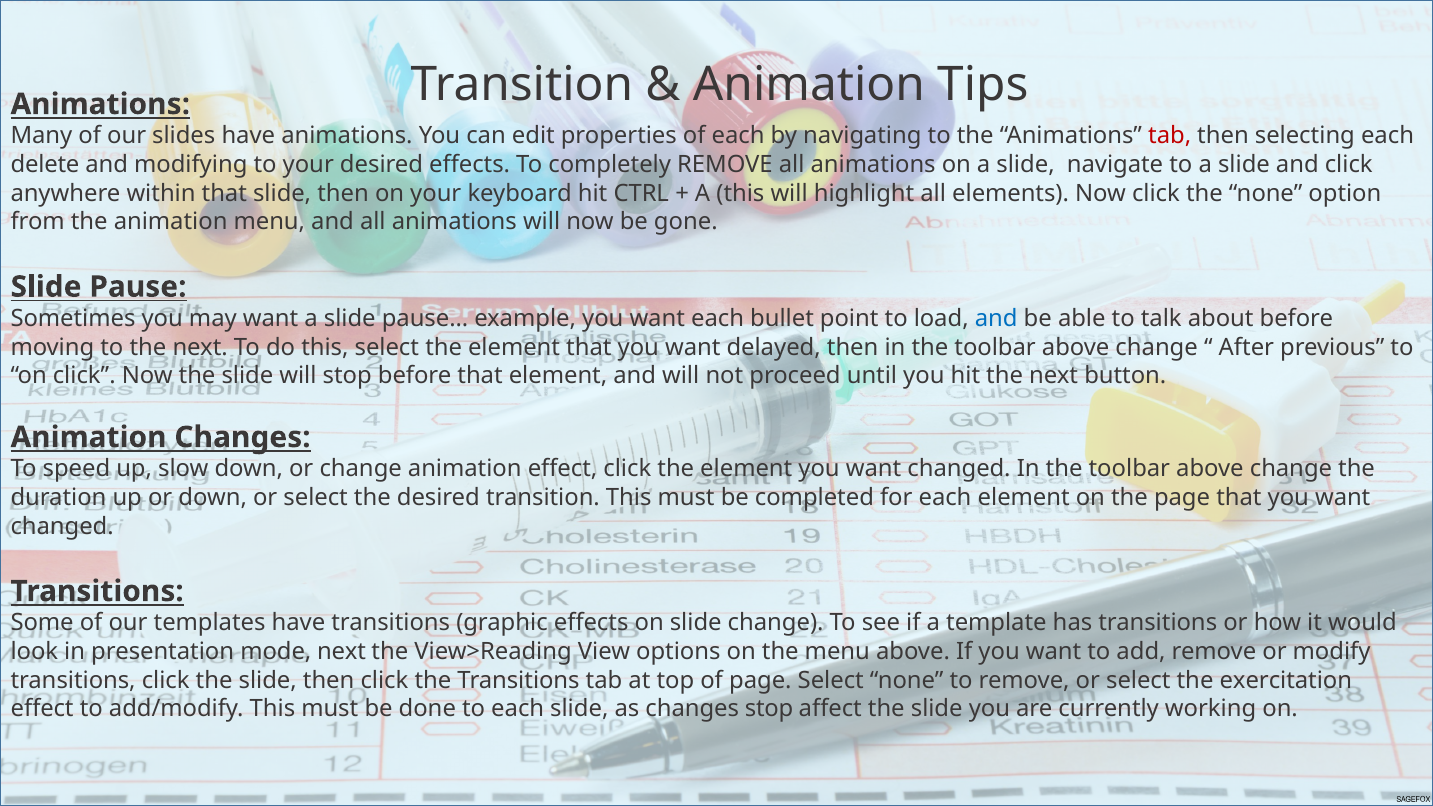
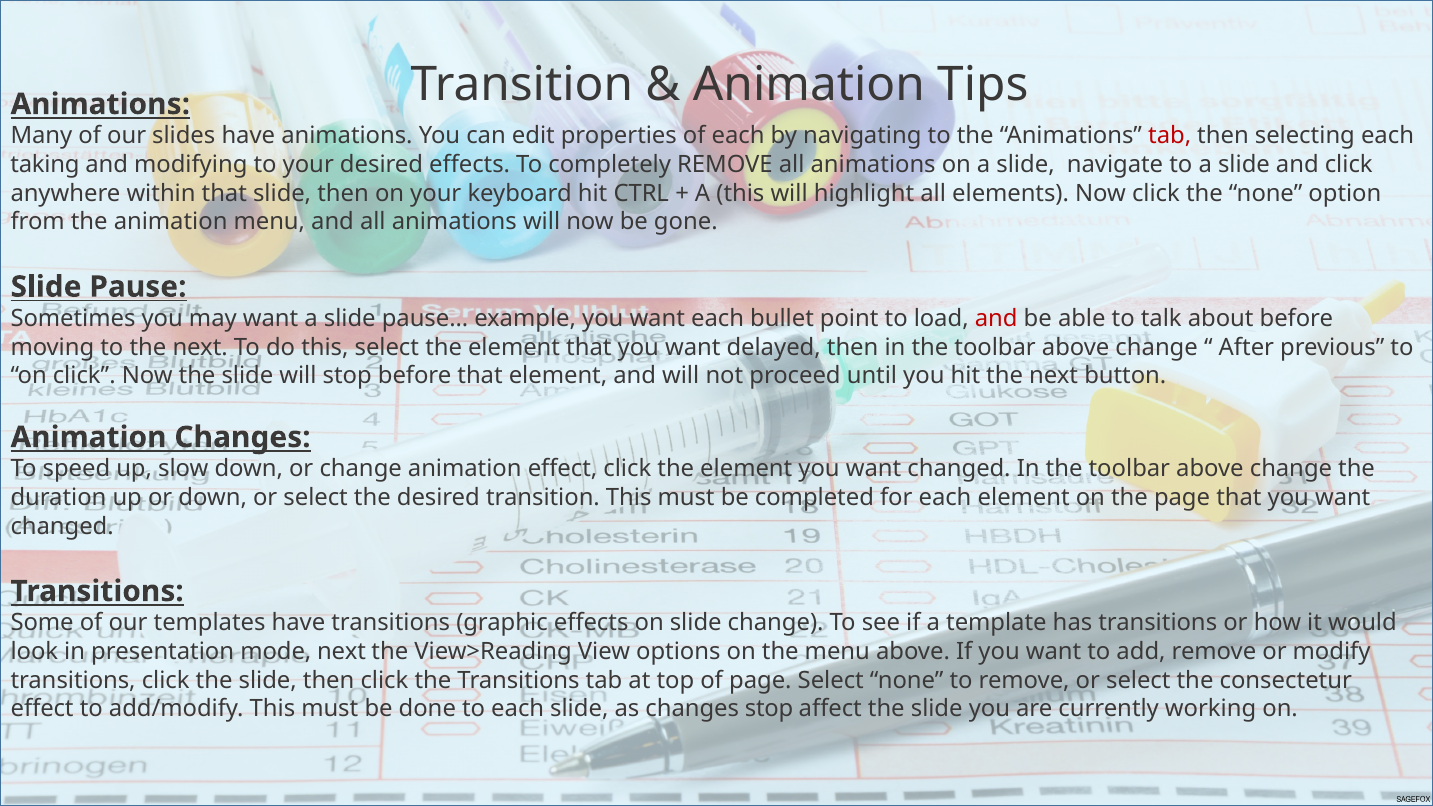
delete: delete -> taking
and at (996, 319) colour: blue -> red
exercitation: exercitation -> consectetur
